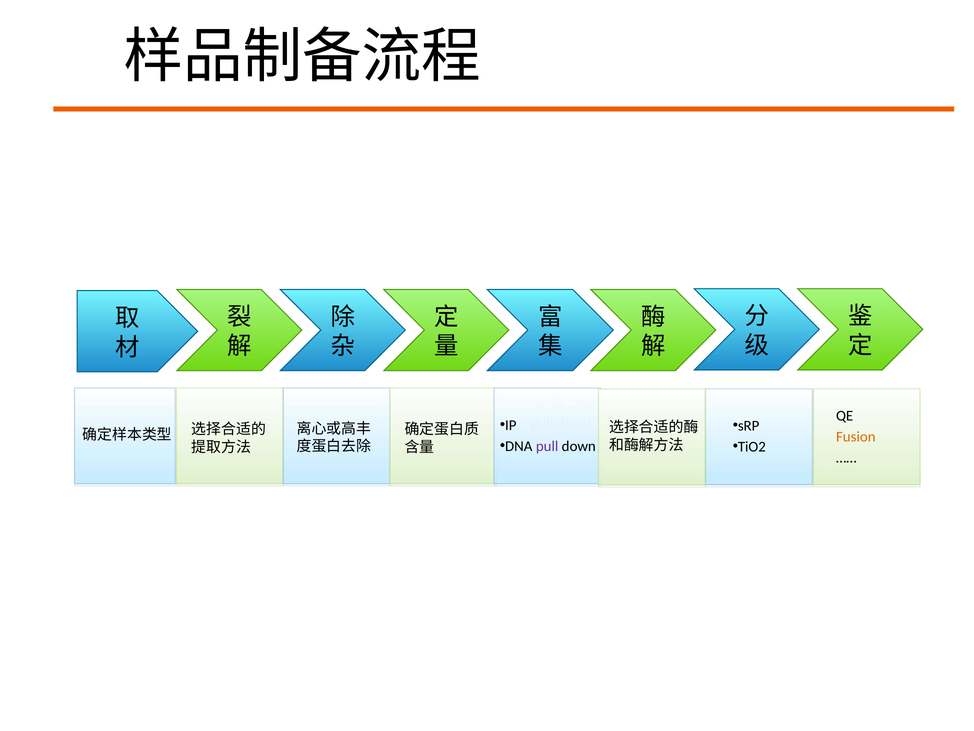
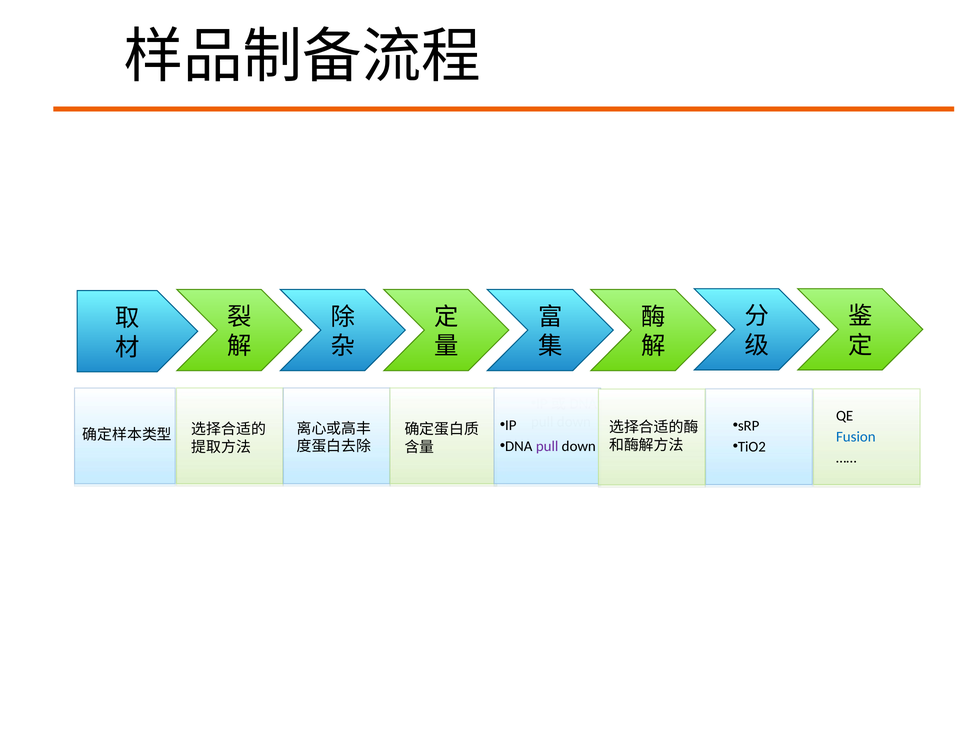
Fusion colour: orange -> blue
